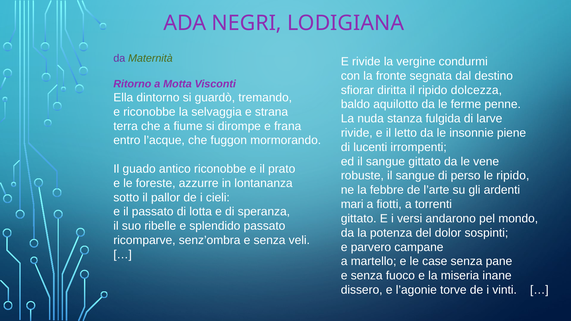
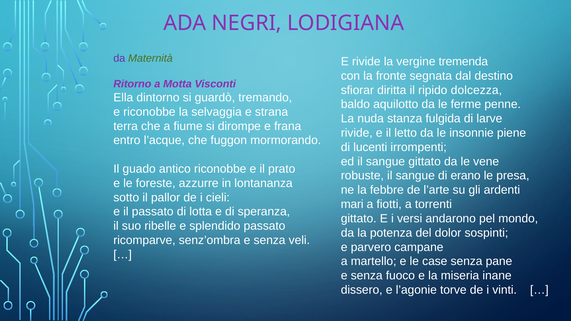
condurmi: condurmi -> tremenda
perso: perso -> erano
le ripido: ripido -> presa
